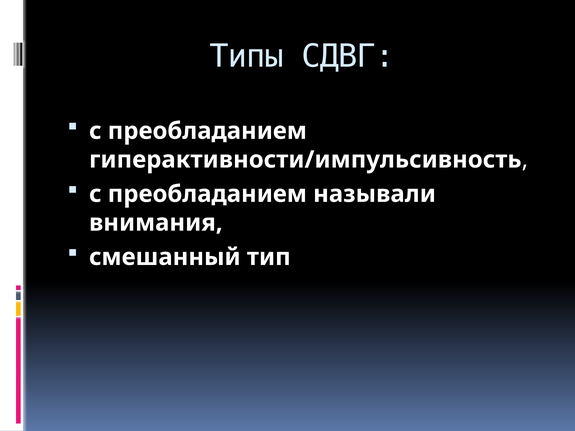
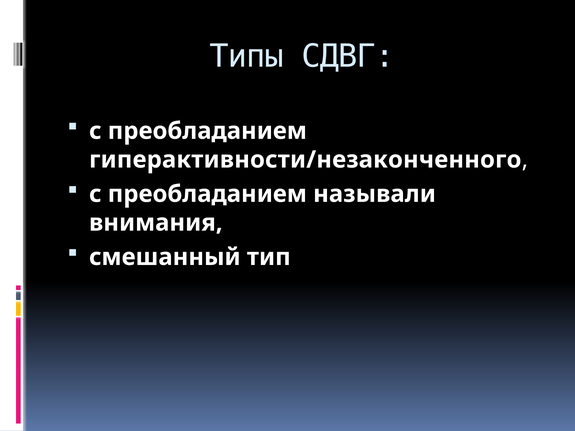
гиперактивности/импульсивность: гиперактивности/импульсивность -> гиперактивности/незаконченного
